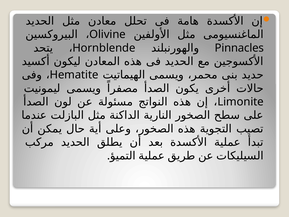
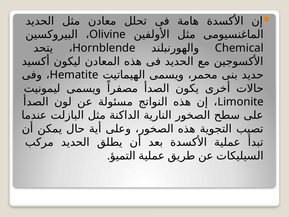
Pinnacles: Pinnacles -> Chemical
